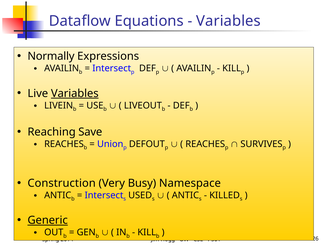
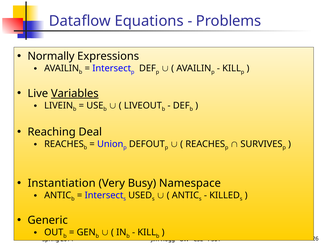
Variables at (228, 21): Variables -> Problems
Save: Save -> Deal
Construction: Construction -> Instantiation
Generic underline: present -> none
